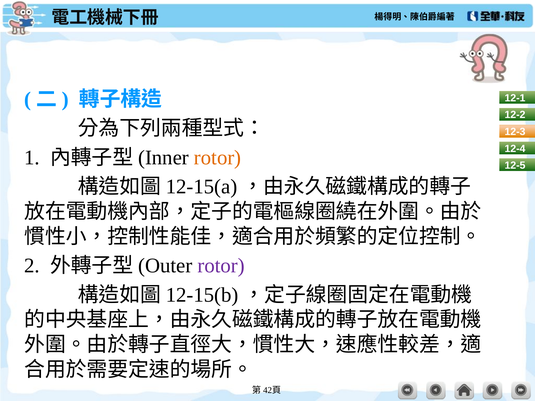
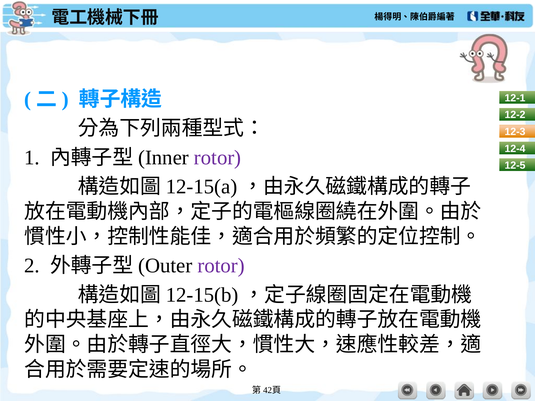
rotor at (218, 158) colour: orange -> purple
